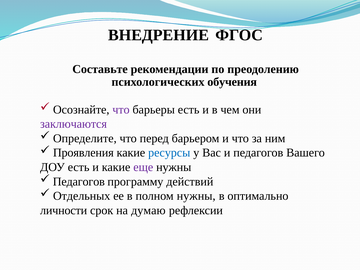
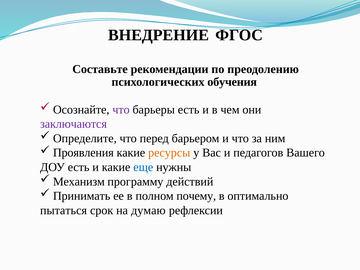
ресурсы colour: blue -> orange
еще colour: purple -> blue
Педагогов at (79, 182): Педагогов -> Механизм
Отдельных: Отдельных -> Принимать
полном нужны: нужны -> почему
личности: личности -> пытаться
